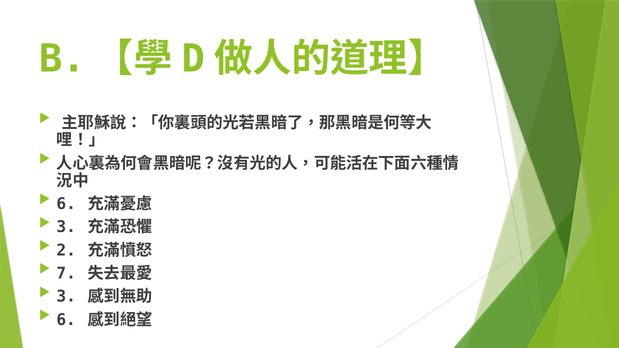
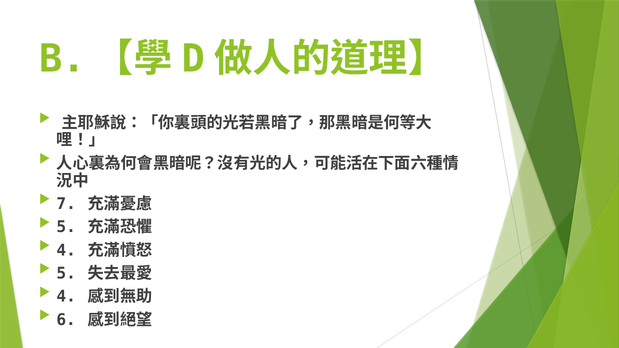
6 at (66, 204): 6 -> 7
3 at (66, 227): 3 -> 5
2 at (66, 250): 2 -> 4
7 at (66, 274): 7 -> 5
3 at (66, 297): 3 -> 4
